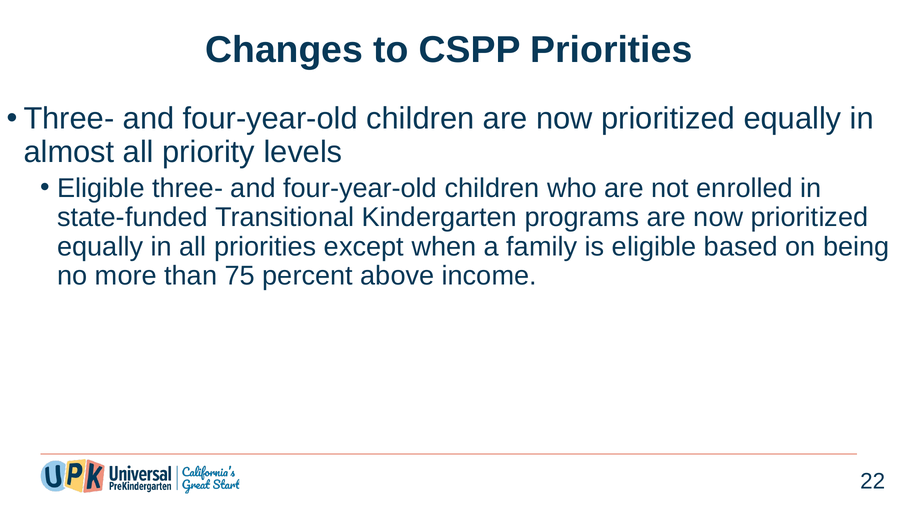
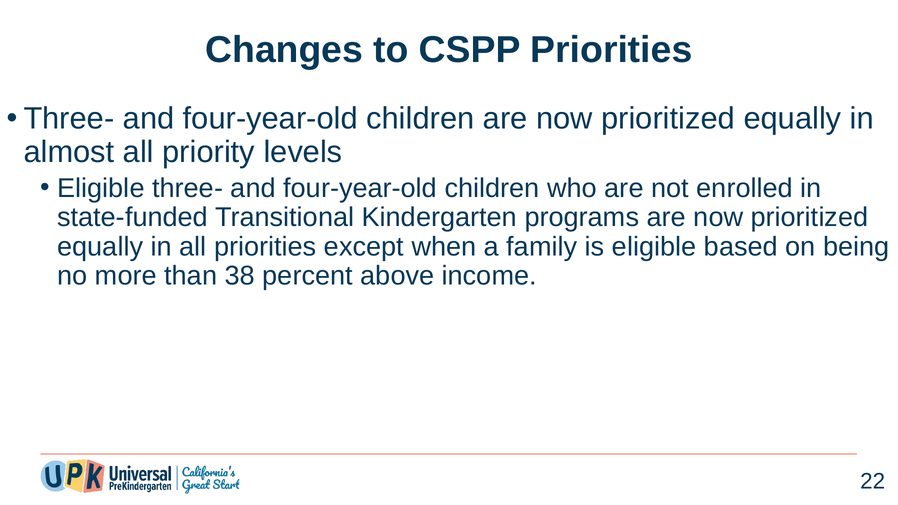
75: 75 -> 38
